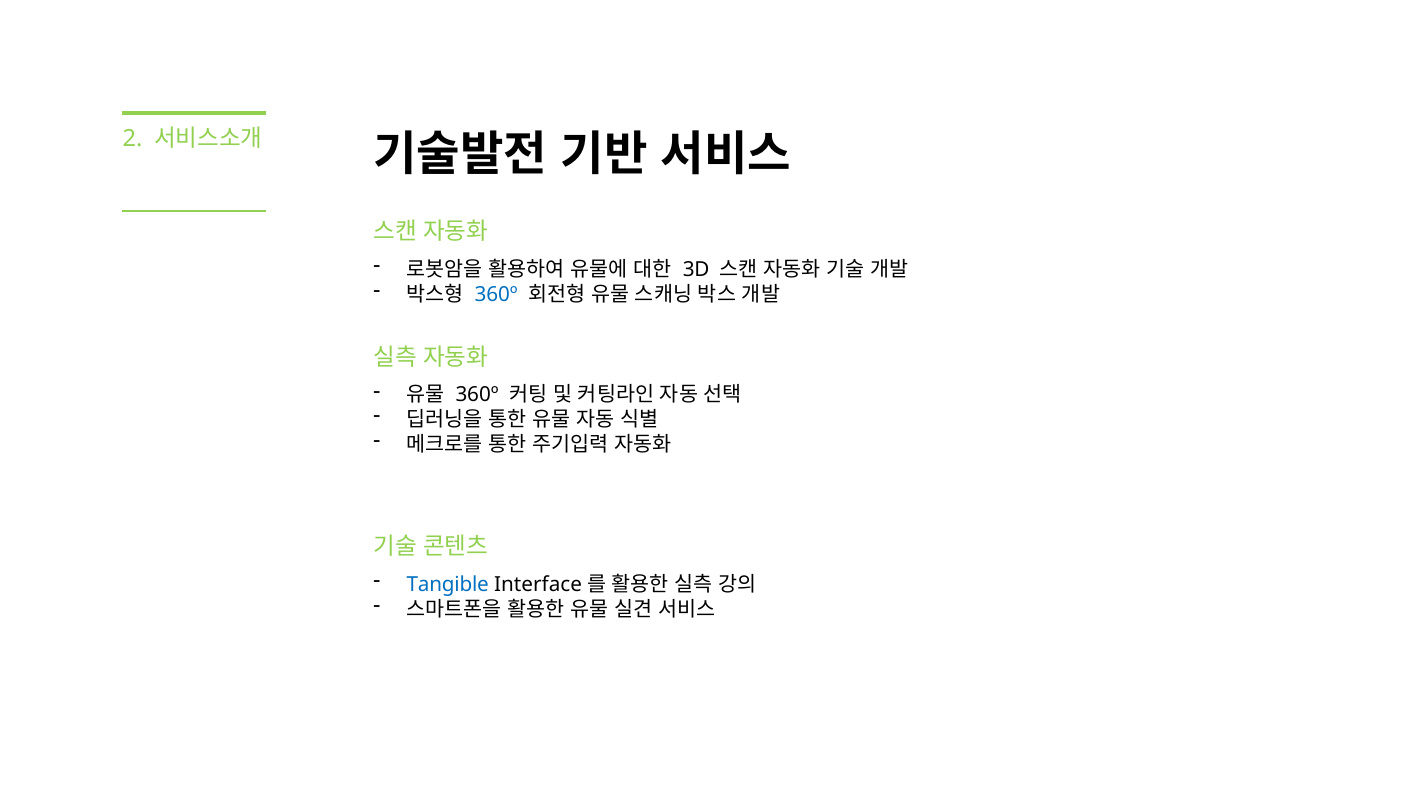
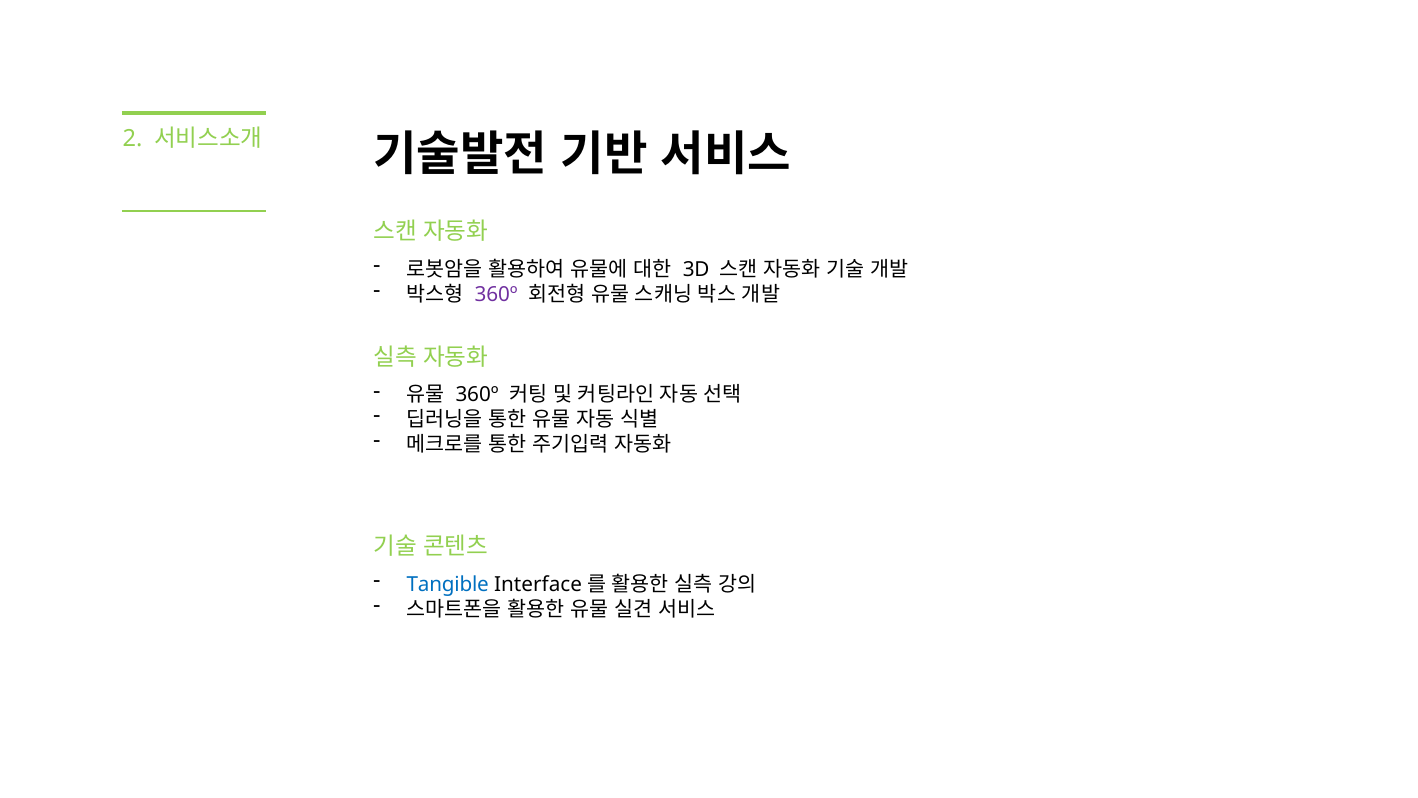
360º at (496, 294) colour: blue -> purple
